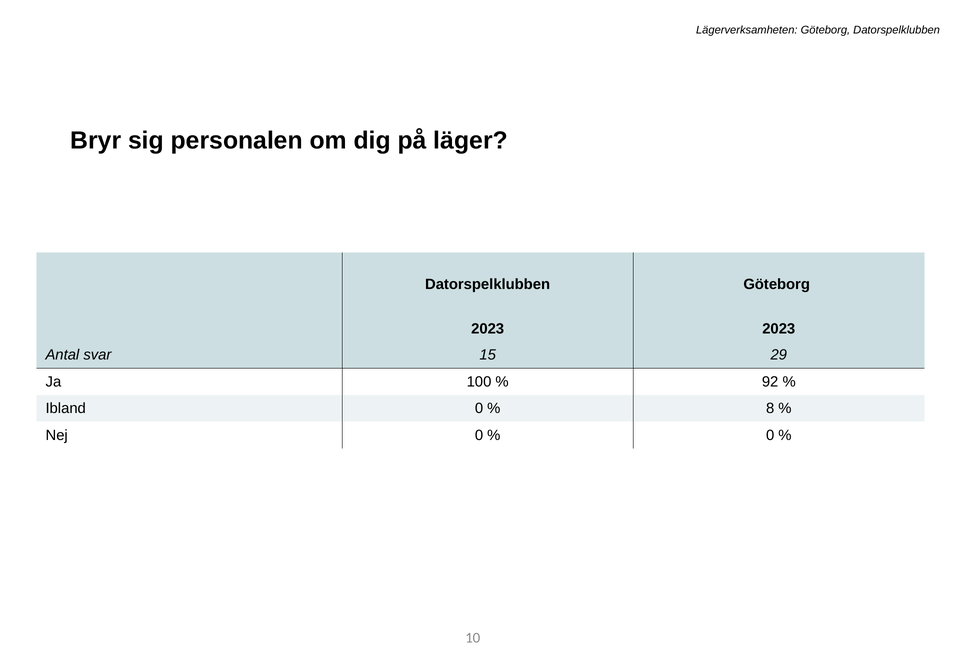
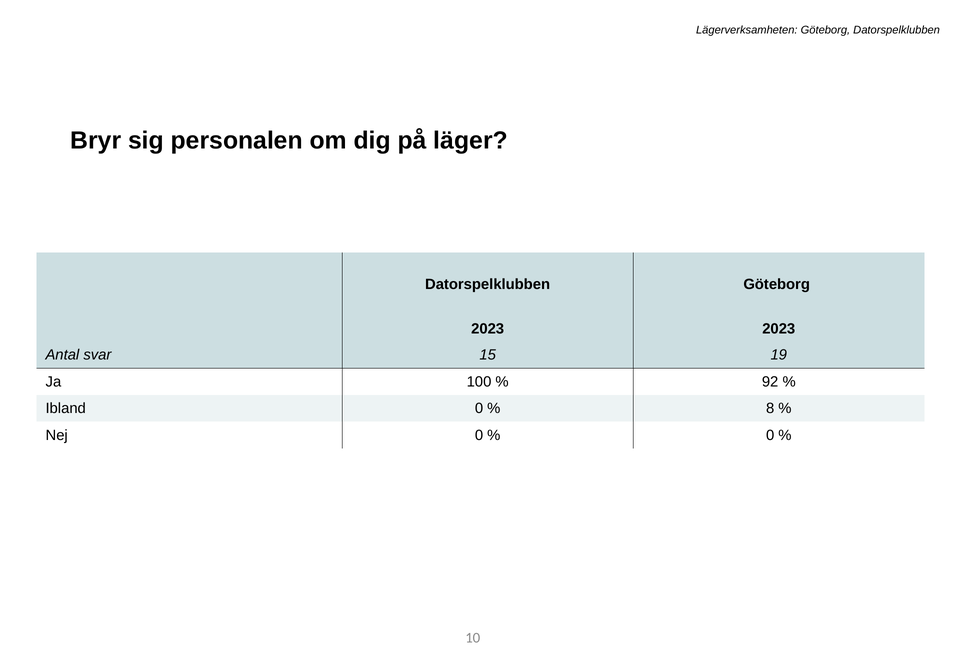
29: 29 -> 19
